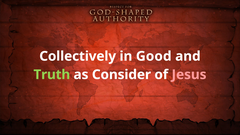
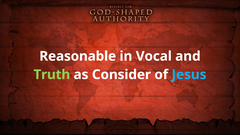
Collectively: Collectively -> Reasonable
Good: Good -> Vocal
Jesus colour: pink -> light blue
